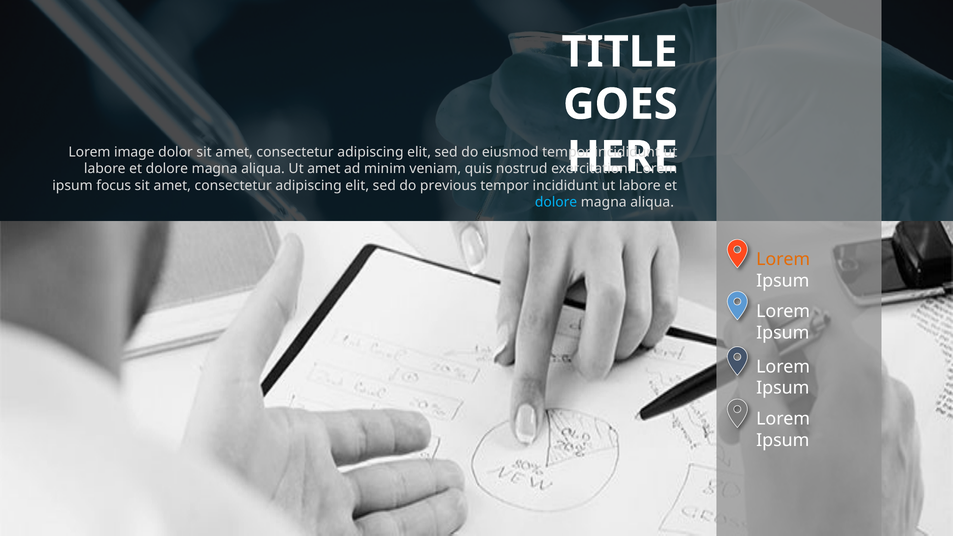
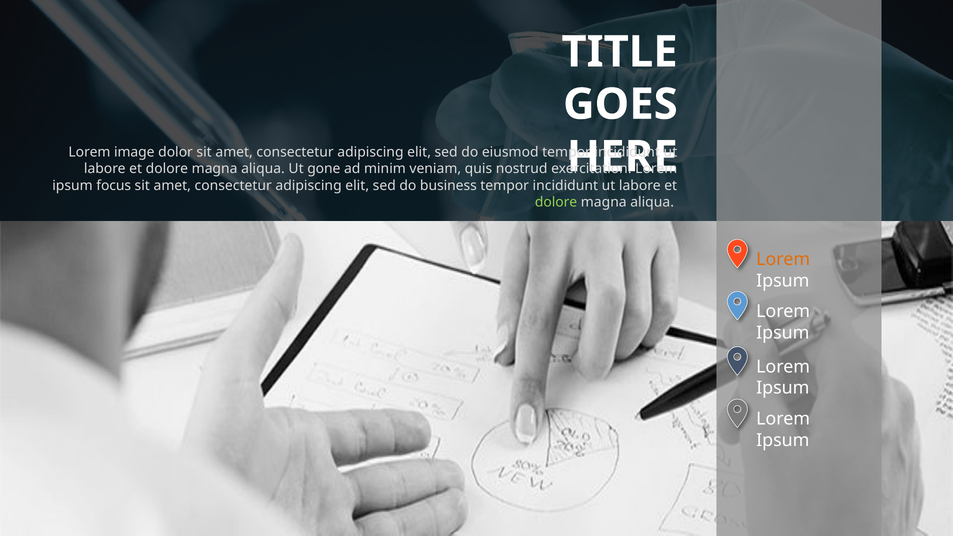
Ut amet: amet -> gone
previous: previous -> business
dolore at (556, 202) colour: light blue -> light green
